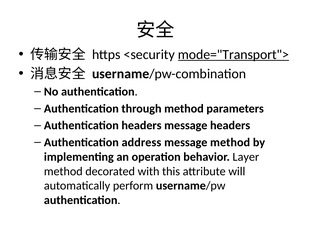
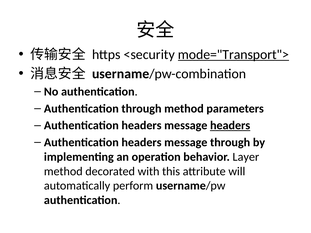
headers at (230, 126) underline: none -> present
address at (141, 142): address -> headers
message method: method -> through
